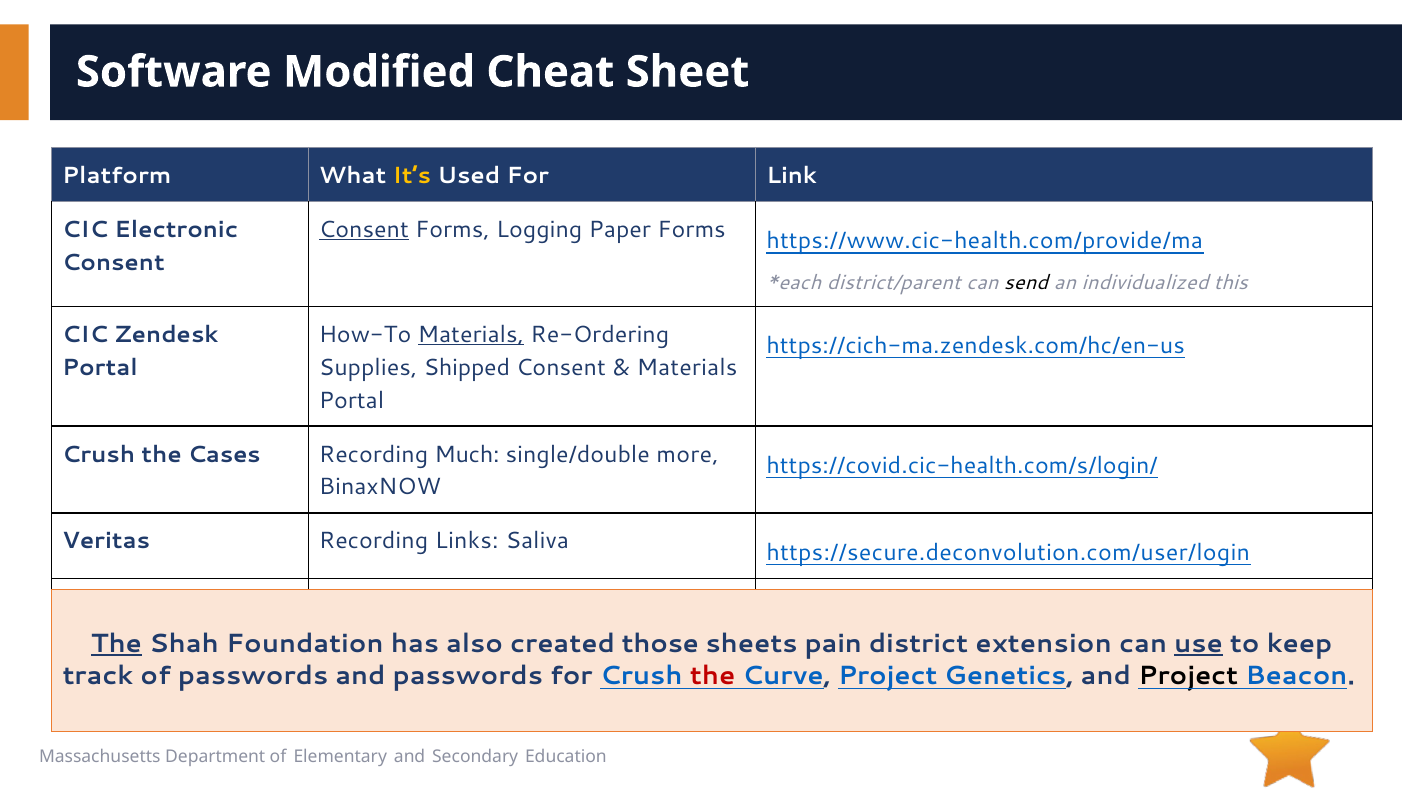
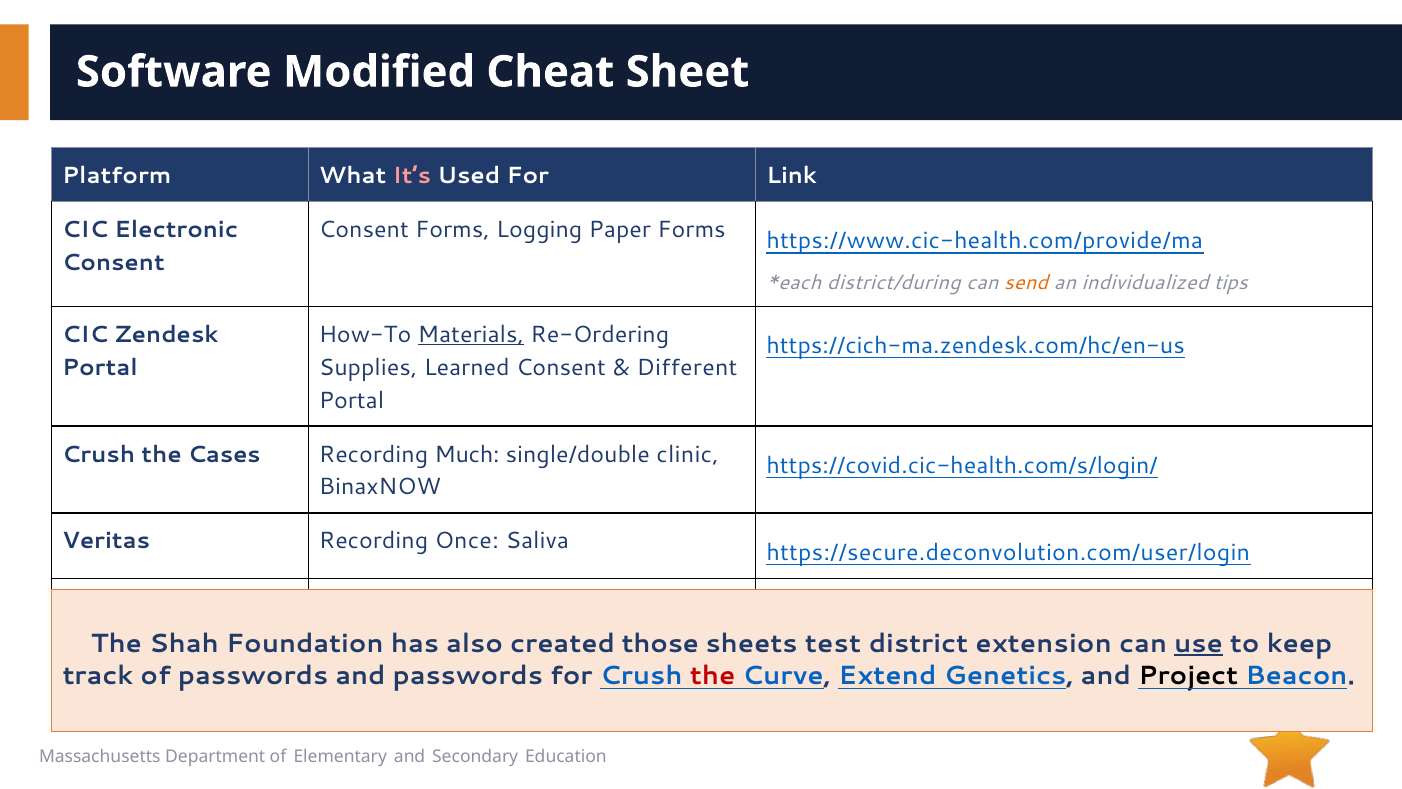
It’s colour: yellow -> pink
Consent at (364, 230) underline: present -> none
district/parent: district/parent -> district/during
send colour: black -> orange
this: this -> tips
Shipped: Shipped -> Learned
Materials at (687, 367): Materials -> Different
more: more -> clinic
Links: Links -> Once
The at (116, 644) underline: present -> none
pain: pain -> test
Curve Project: Project -> Extend
